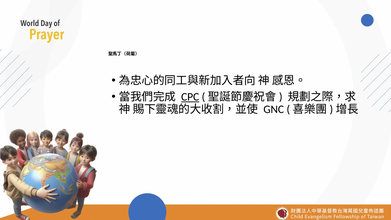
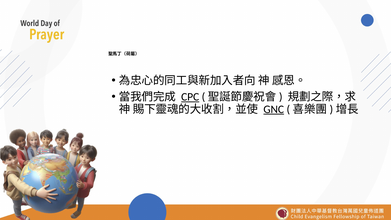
GNC underline: none -> present
